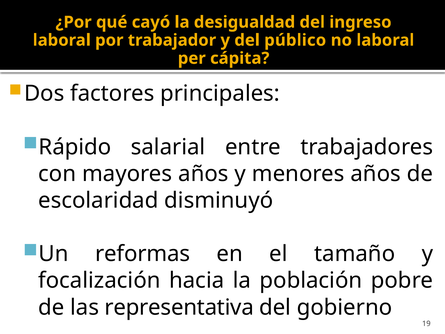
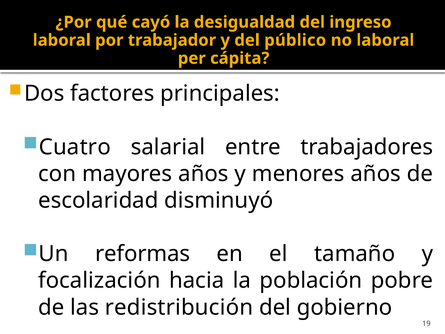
Rápido: Rápido -> Cuatro
representativa: representativa -> redistribución
